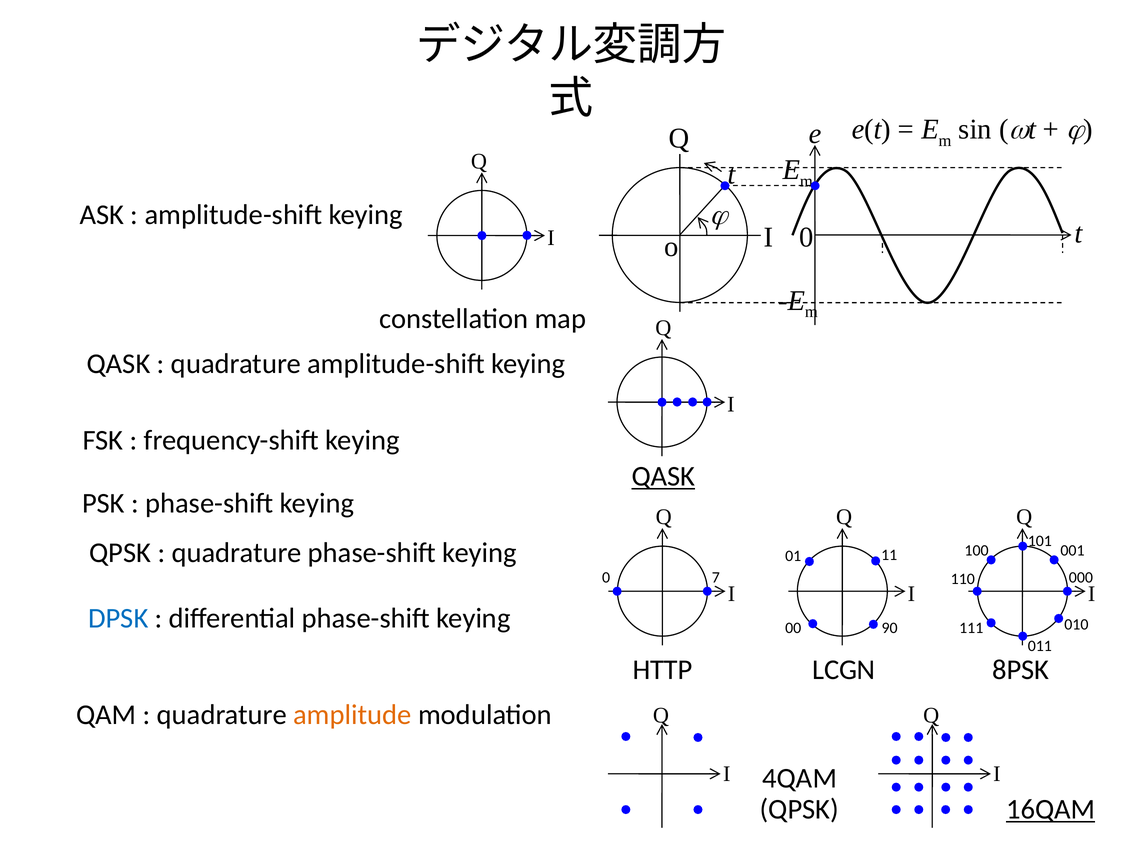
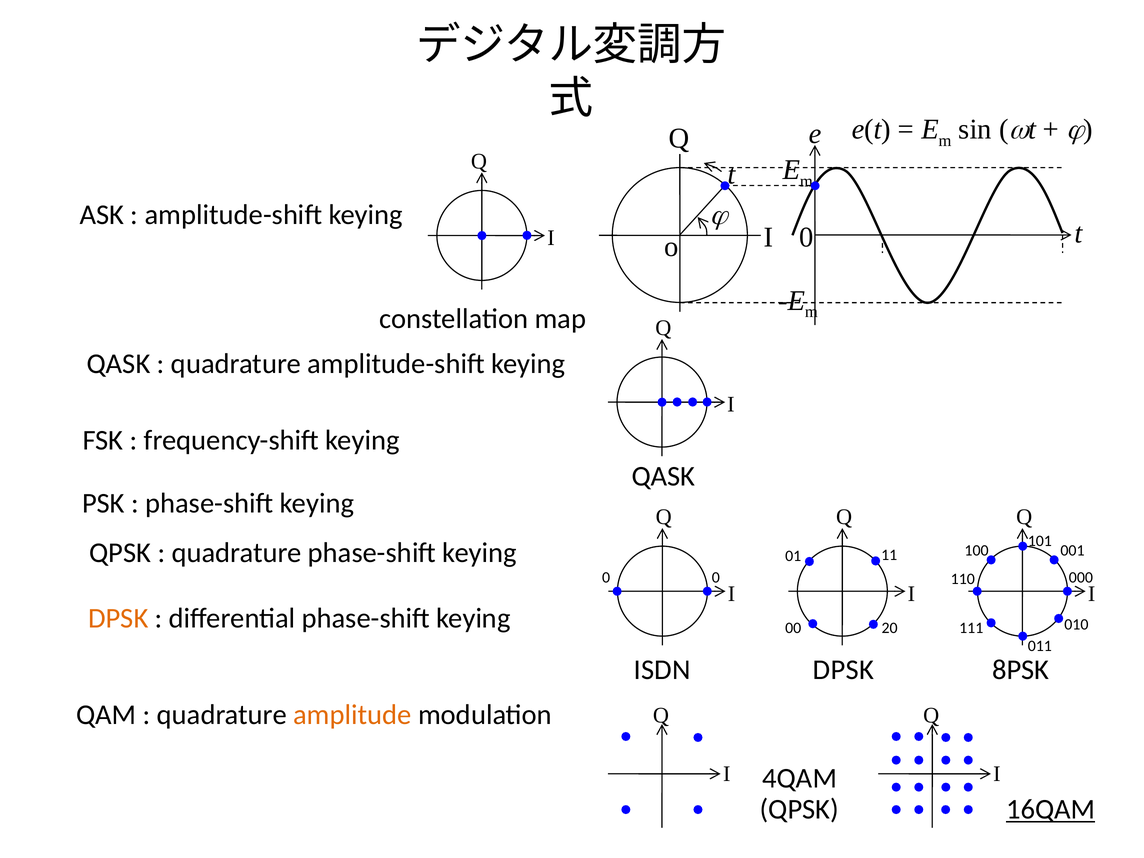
QASK at (663, 476) underline: present -> none
0 7: 7 -> 0
DPSK at (118, 618) colour: blue -> orange
90: 90 -> 20
HTTP: HTTP -> ISDN
LCGN at (844, 670): LCGN -> DPSK
